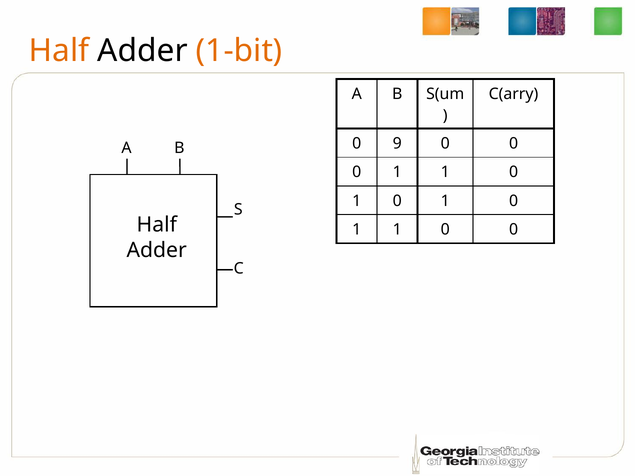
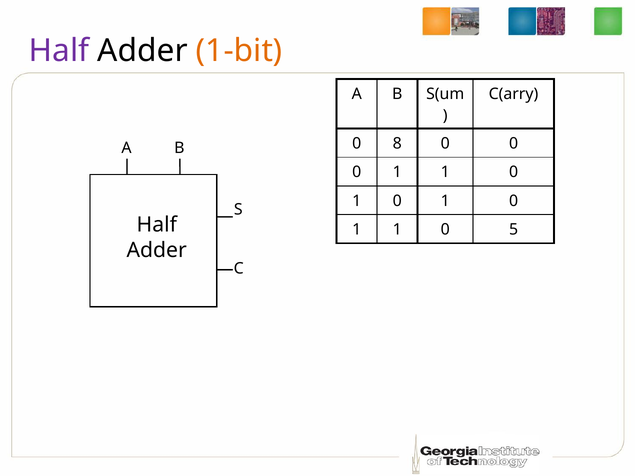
Half at (59, 51) colour: orange -> purple
9: 9 -> 8
1 0 0: 0 -> 5
